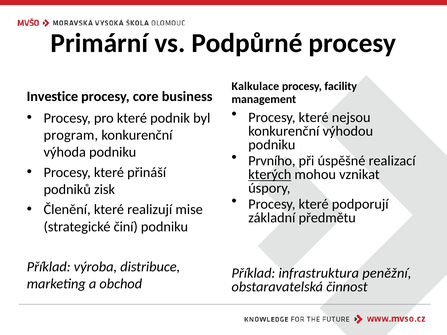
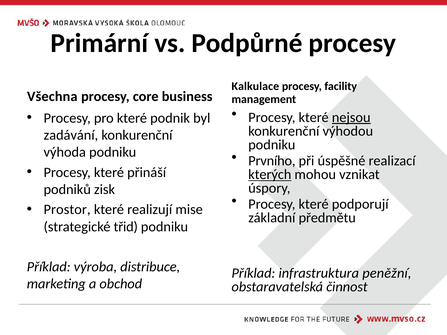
Investice: Investice -> Všechna
nejsou underline: none -> present
program: program -> zadávání
Členění: Členění -> Prostor
činí: činí -> třid
